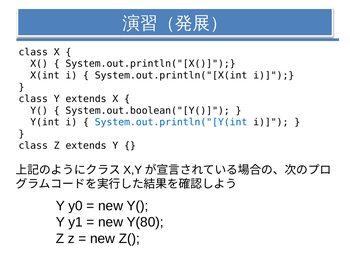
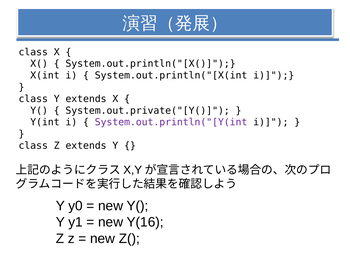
System.out.boolean("[Y(: System.out.boolean("[Y( -> System.out.private("[Y(
System.out.println("[Y(int colour: blue -> purple
Y(80: Y(80 -> Y(16
